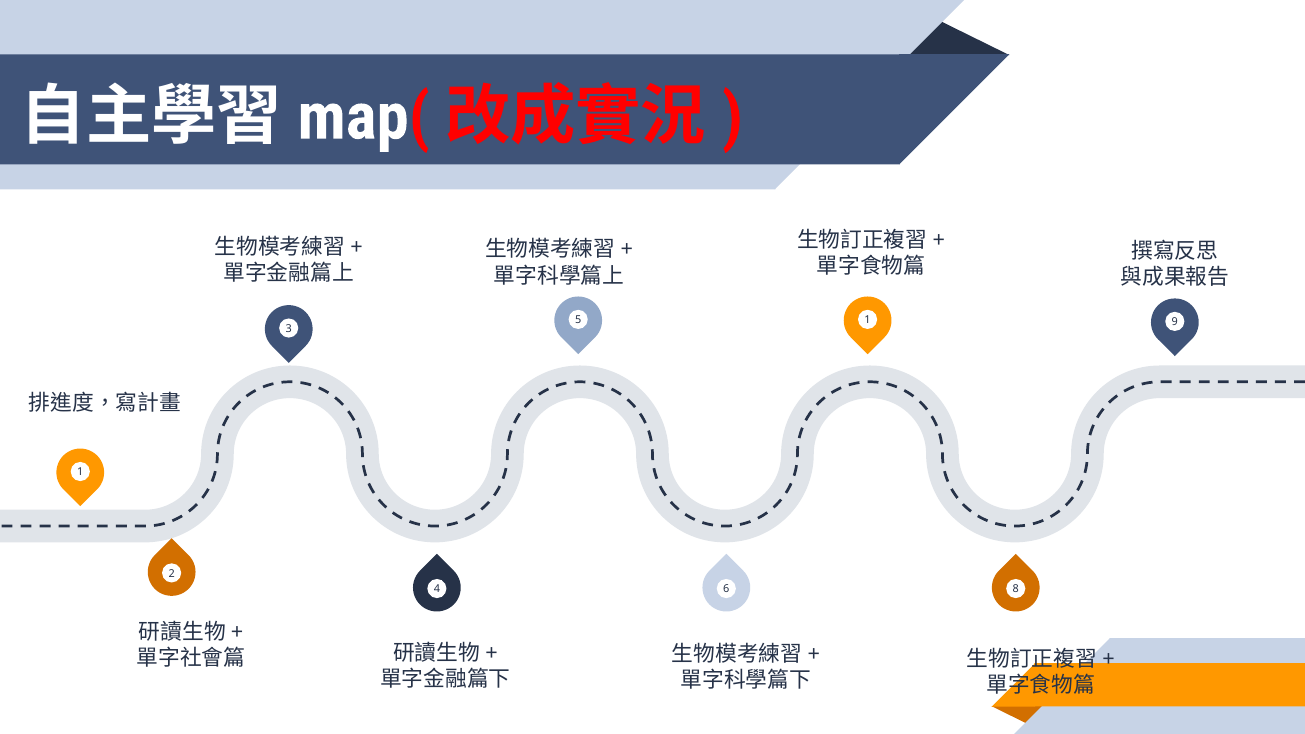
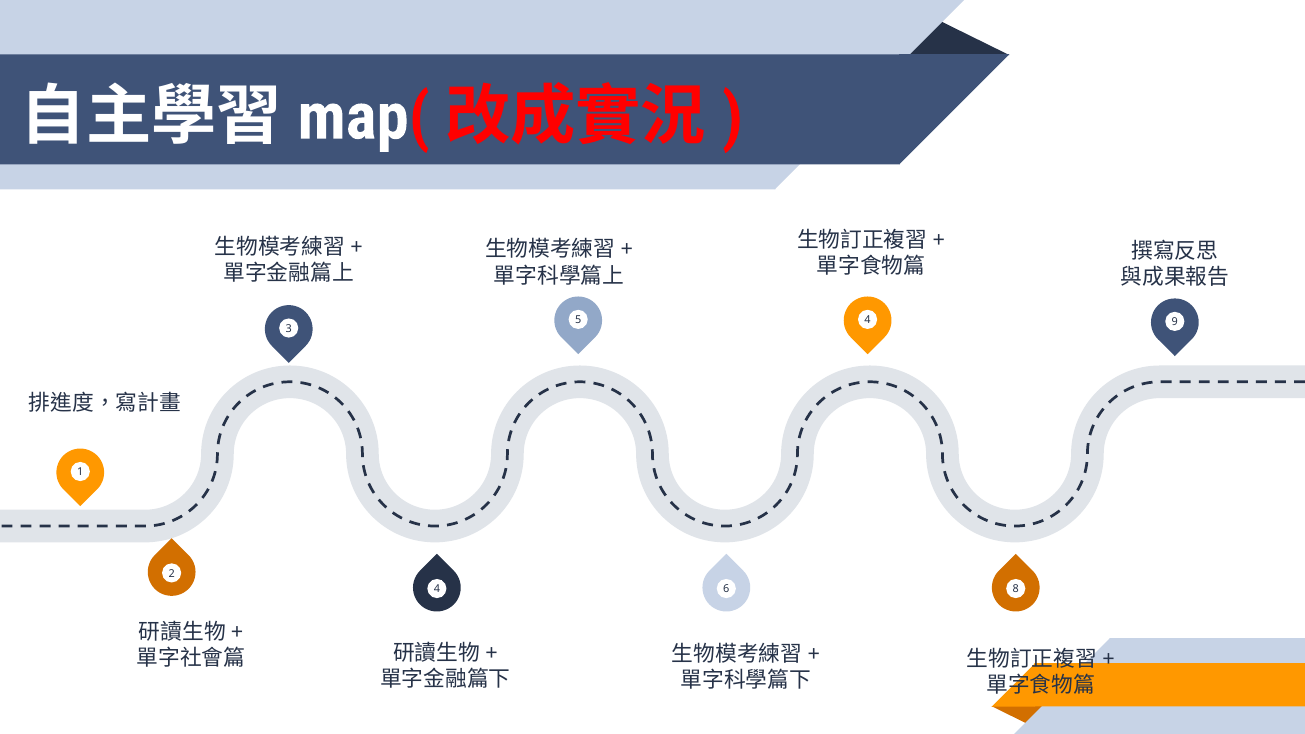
5 1: 1 -> 4
